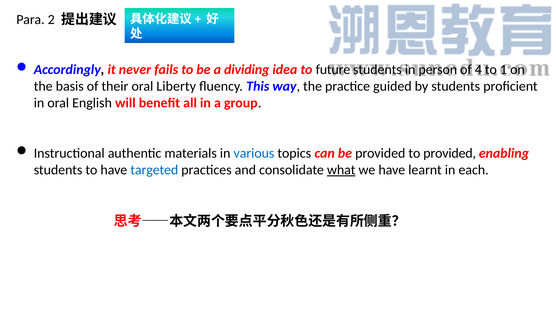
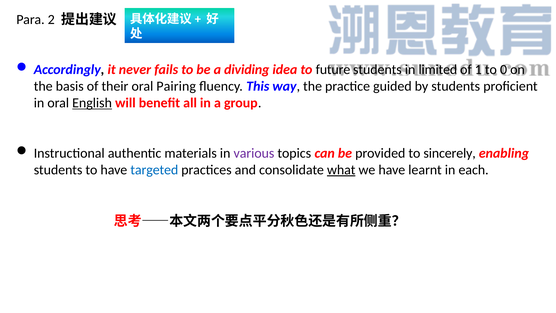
person: person -> limited
4: 4 -> 1
1: 1 -> 0
Liberty: Liberty -> Pairing
English underline: none -> present
various colour: blue -> purple
to provided: provided -> sincerely
